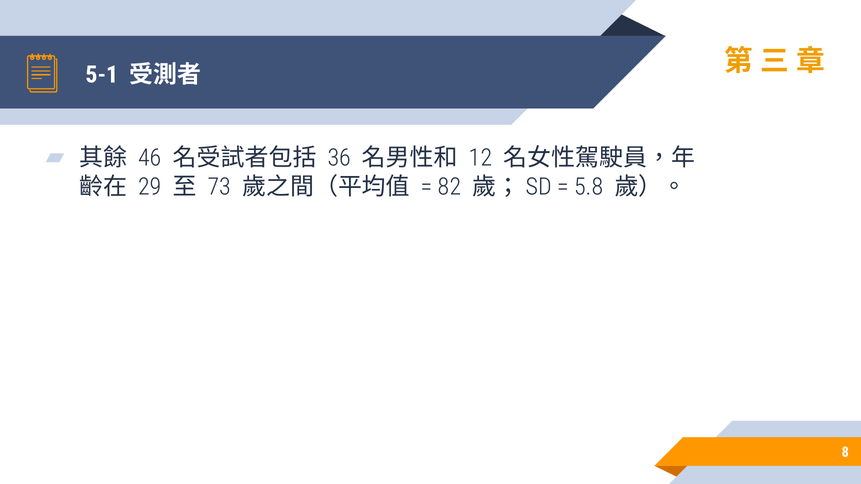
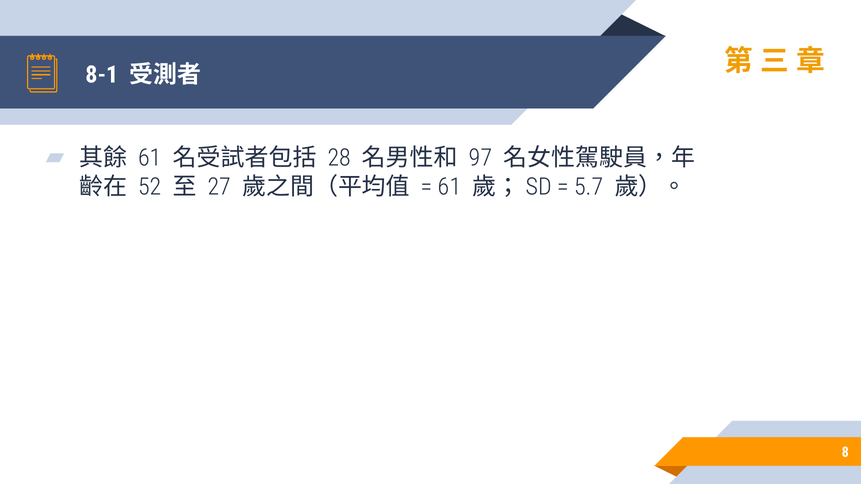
5-1: 5-1 -> 8-1
46 at (150, 158): 46 -> 61
36: 36 -> 28
12: 12 -> 97
29: 29 -> 52
73: 73 -> 27
82 at (450, 187): 82 -> 61
5.8: 5.8 -> 5.7
